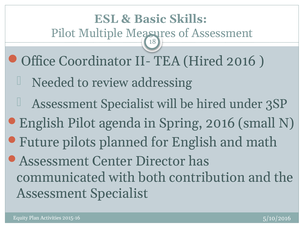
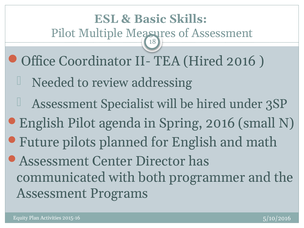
contribution: contribution -> programmer
Specialist at (119, 194): Specialist -> Programs
